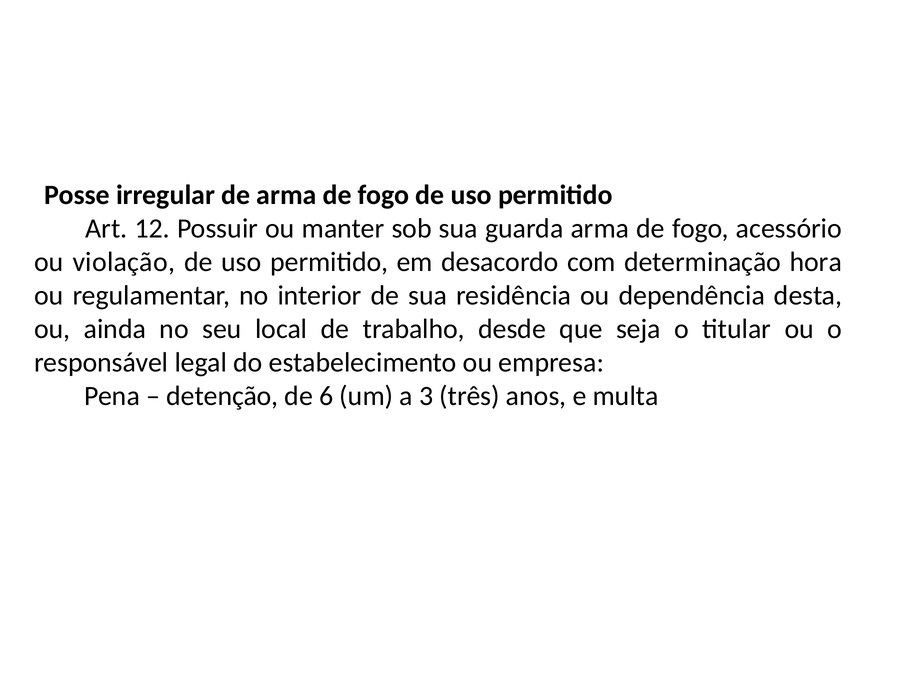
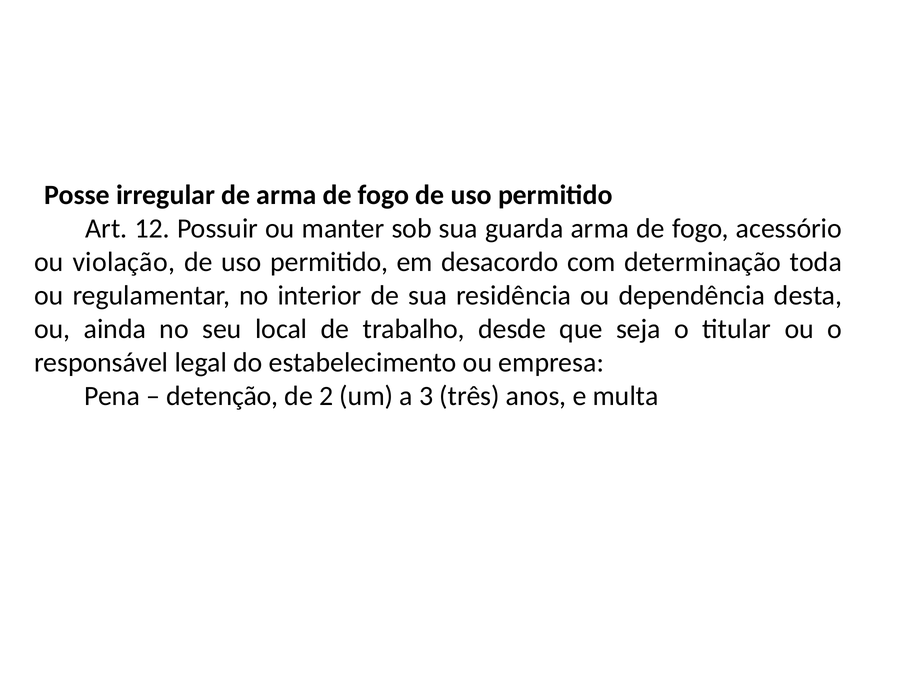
hora: hora -> toda
6: 6 -> 2
